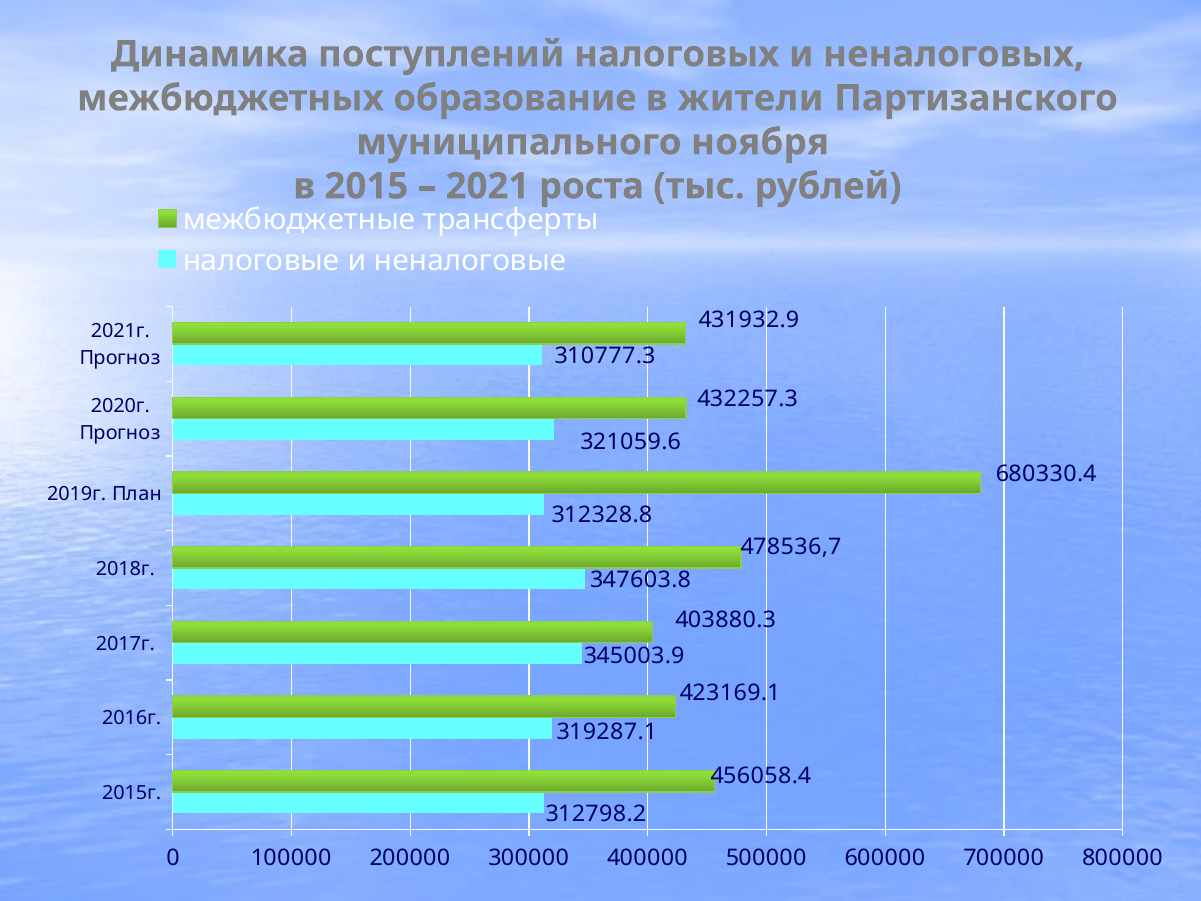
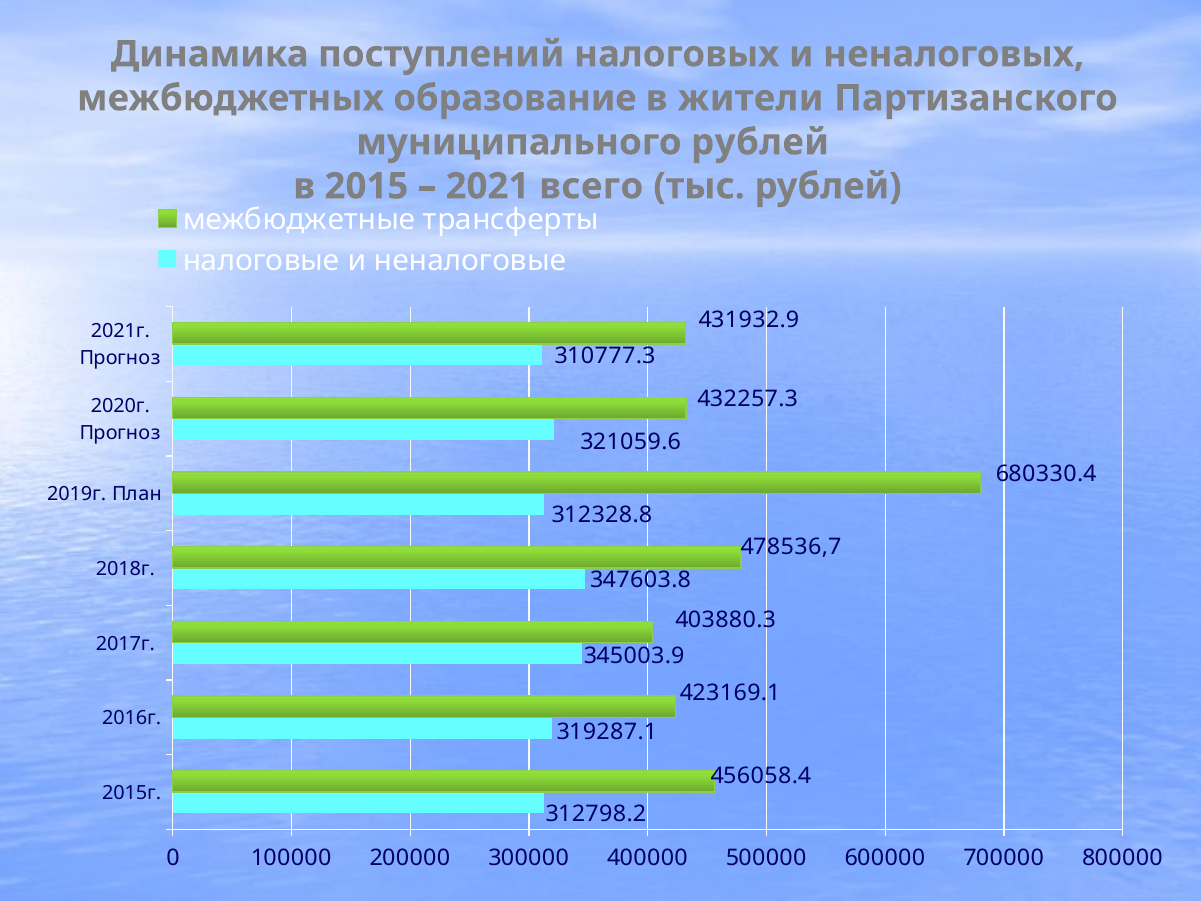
муниципального ноября: ноября -> рублей
роста: роста -> всего
